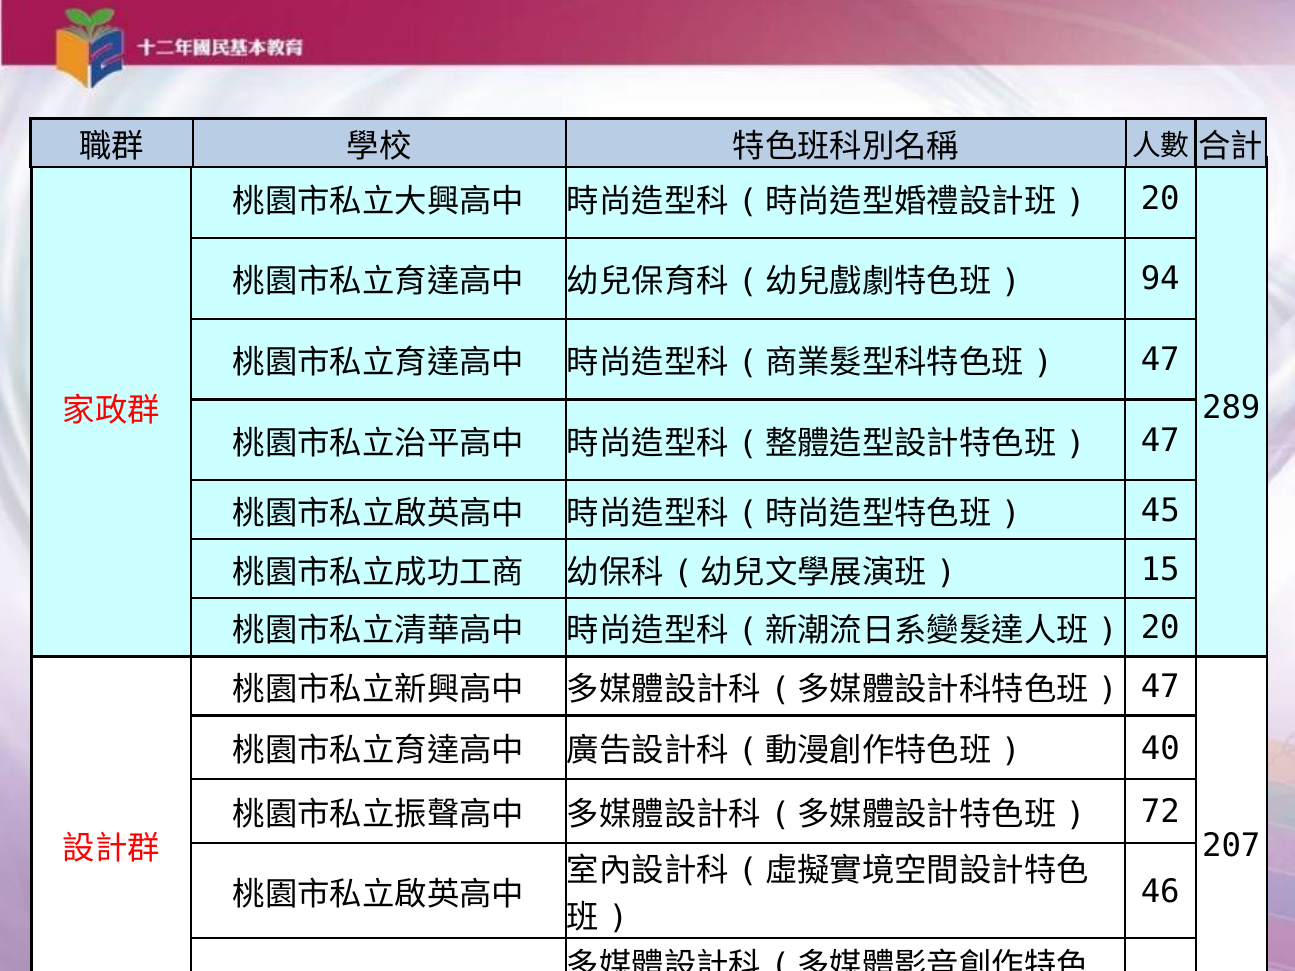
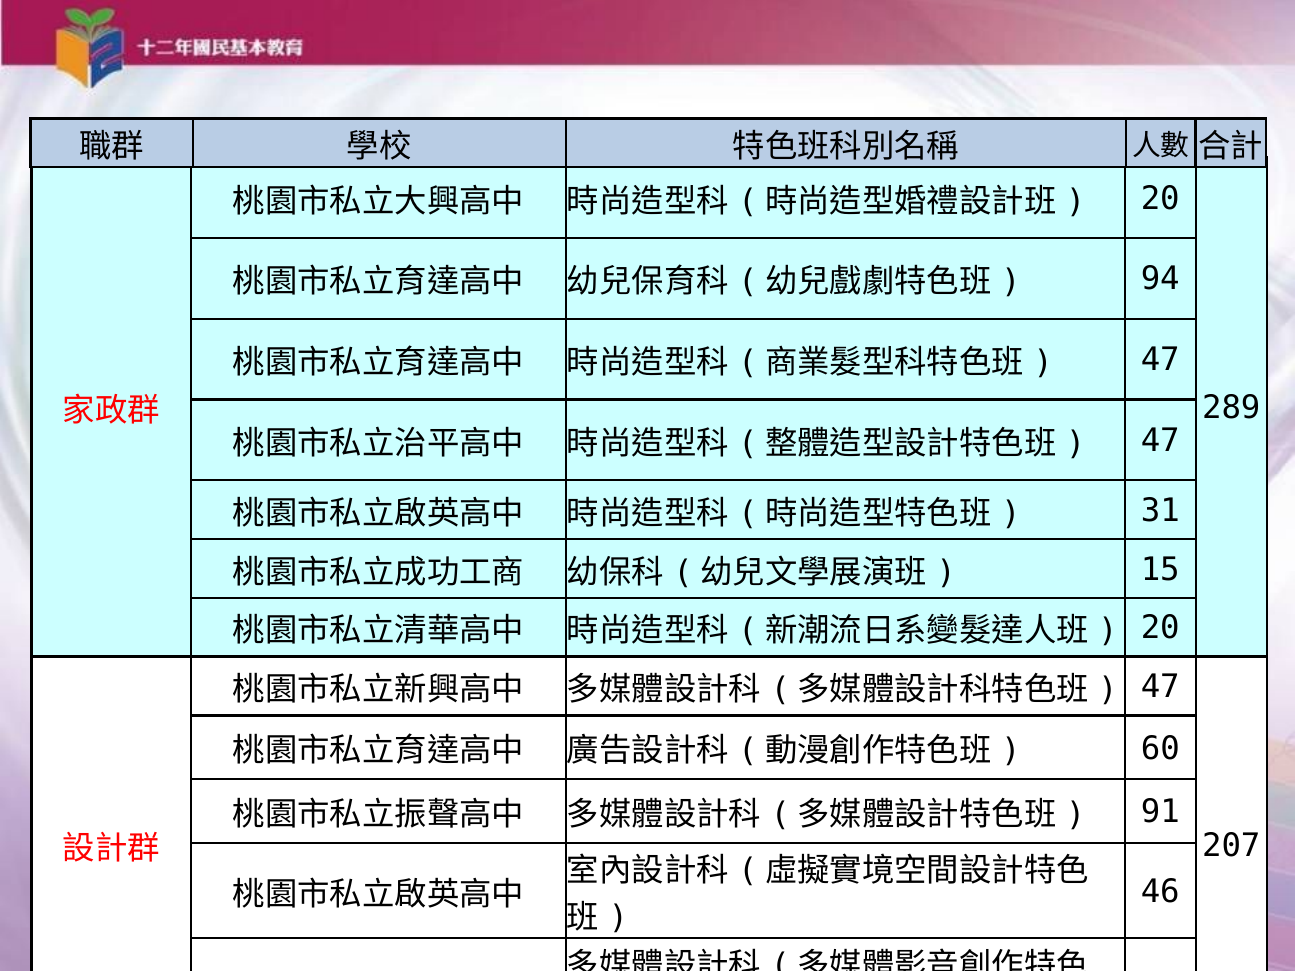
45: 45 -> 31
40: 40 -> 60
72: 72 -> 91
